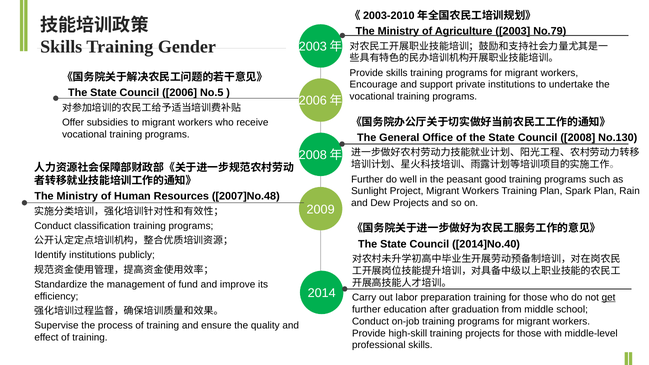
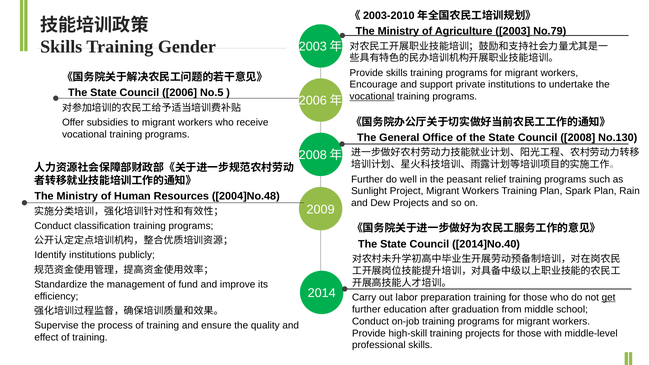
vocational at (372, 97) underline: none -> present
good: good -> relief
2007]No.48: 2007]No.48 -> 2004]No.48
